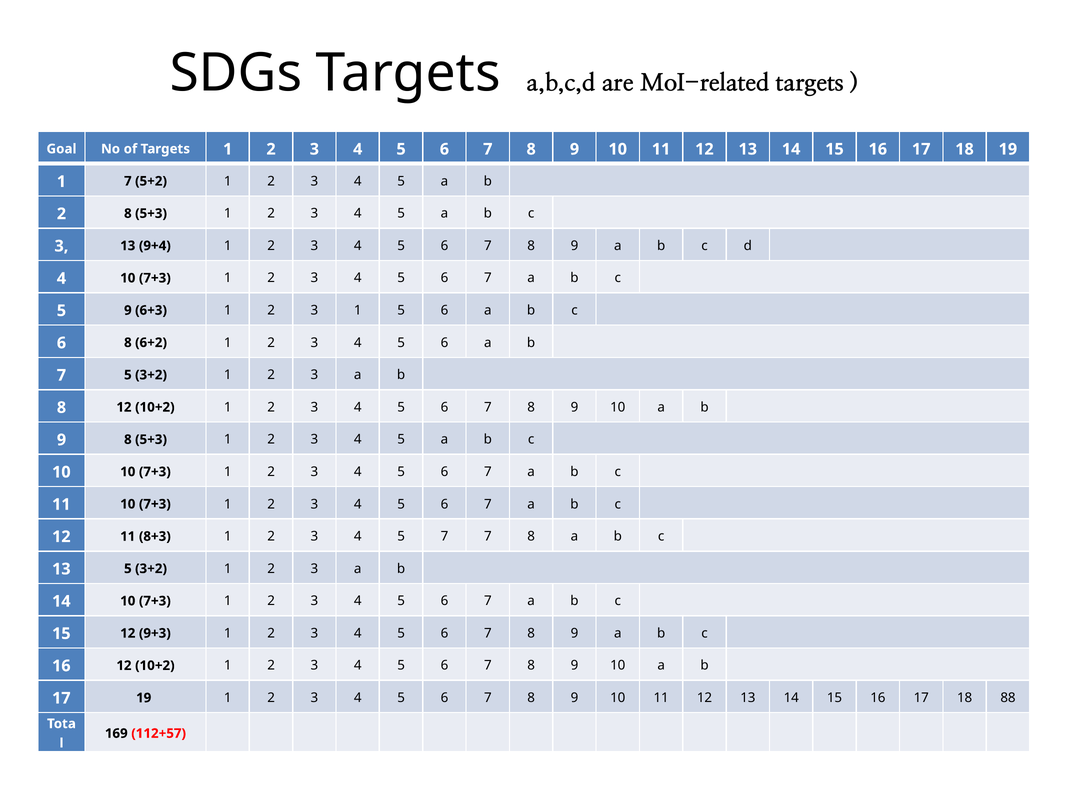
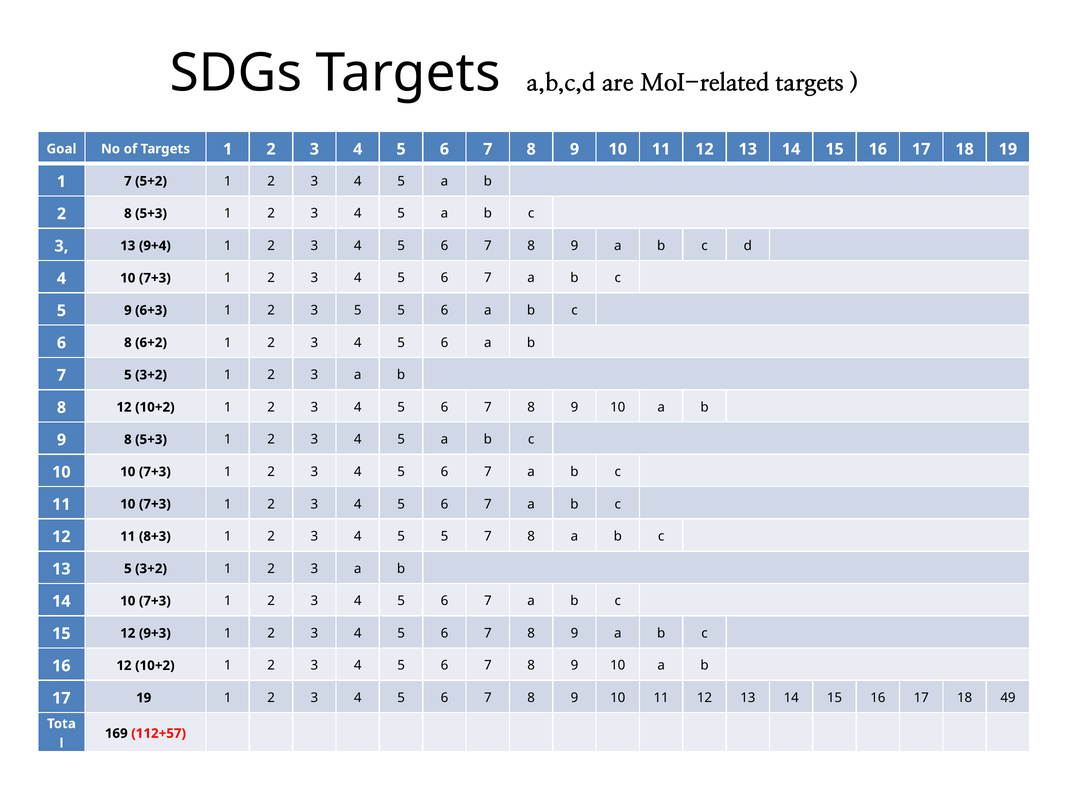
3 1: 1 -> 5
4 5 7: 7 -> 5
88: 88 -> 49
